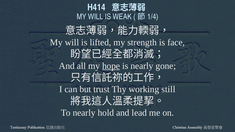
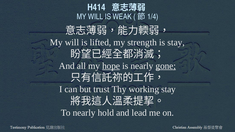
is face: face -> stay
gone underline: none -> present
working still: still -> stay
